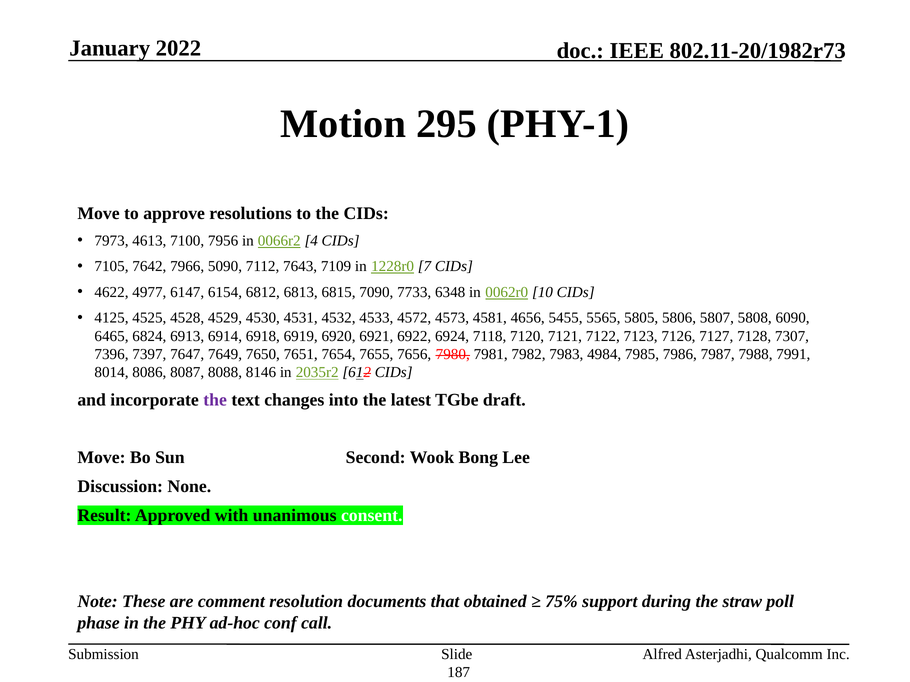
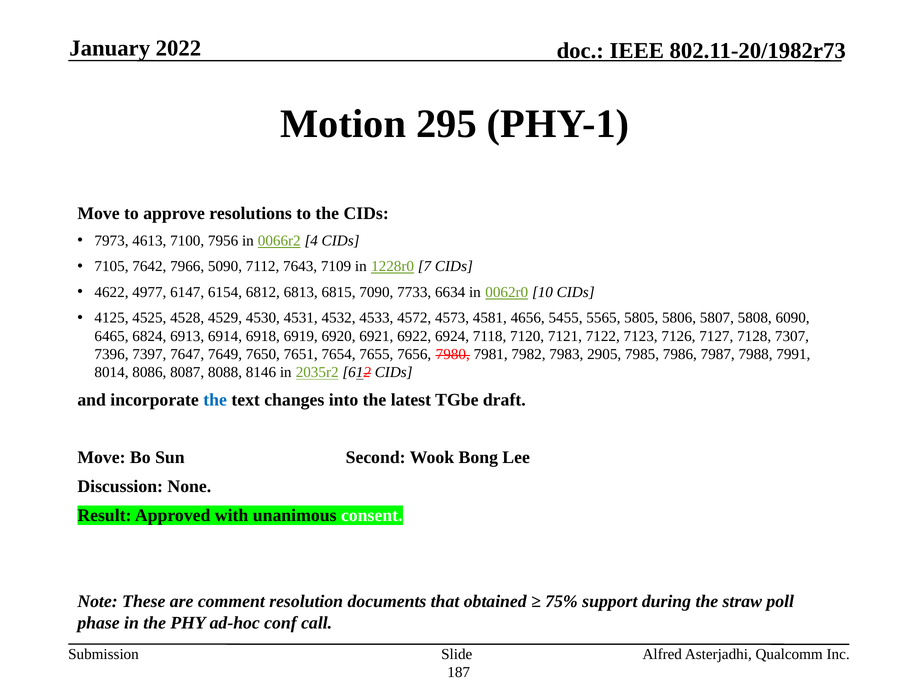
6348: 6348 -> 6634
4984: 4984 -> 2905
the at (215, 400) colour: purple -> blue
